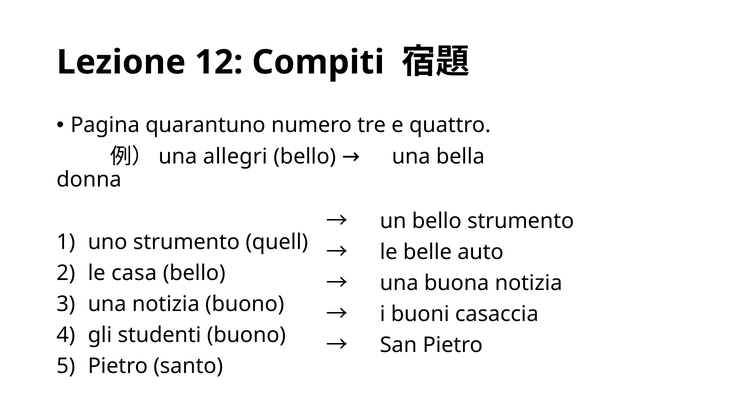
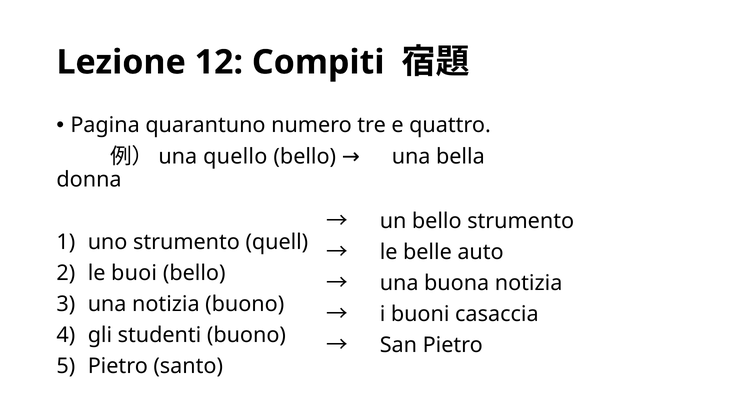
allegri: allegri -> quello
casa: casa -> buoi
